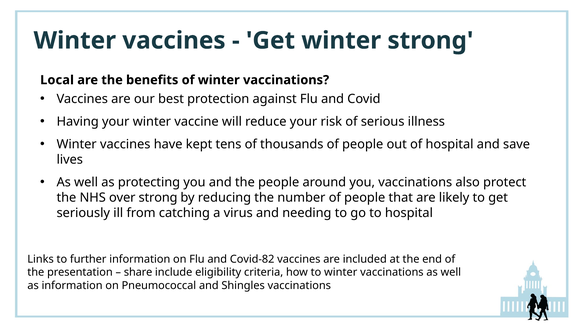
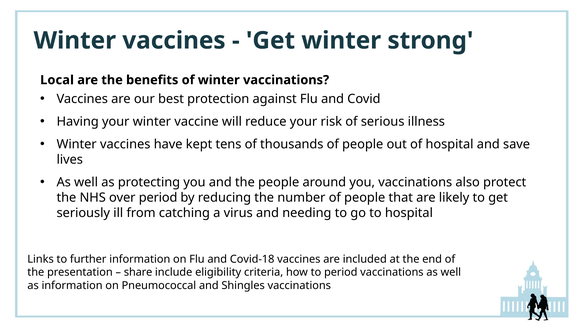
over strong: strong -> period
Covid-82: Covid-82 -> Covid-18
to winter: winter -> period
